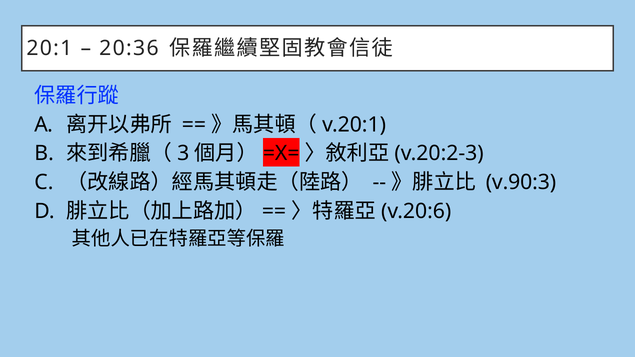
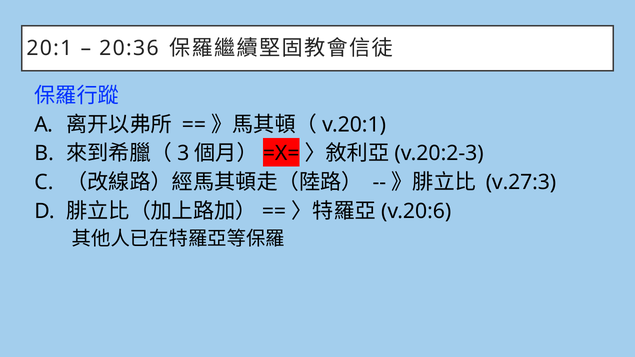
v.90:3: v.90:3 -> v.27:3
